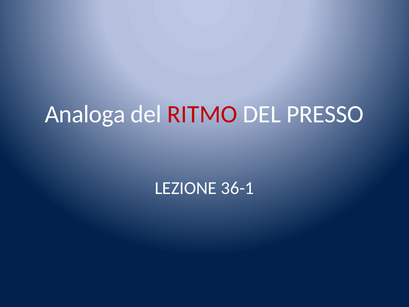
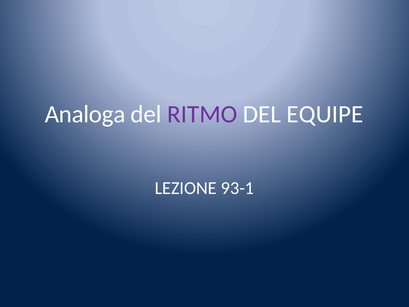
RITMO colour: red -> purple
PRESSO: PRESSO -> EQUIPE
36-1: 36-1 -> 93-1
